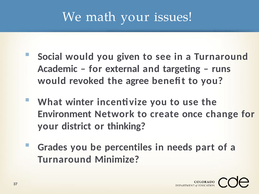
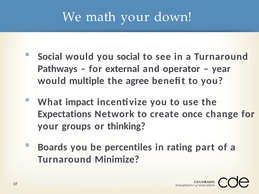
issues: issues -> down
you given: given -> social
Academic: Academic -> Pathways
targeting: targeting -> operator
runs: runs -> year
revoked: revoked -> multiple
winter: winter -> impact
Environment: Environment -> Expectations
district: district -> groups
Grades: Grades -> Boards
needs: needs -> rating
